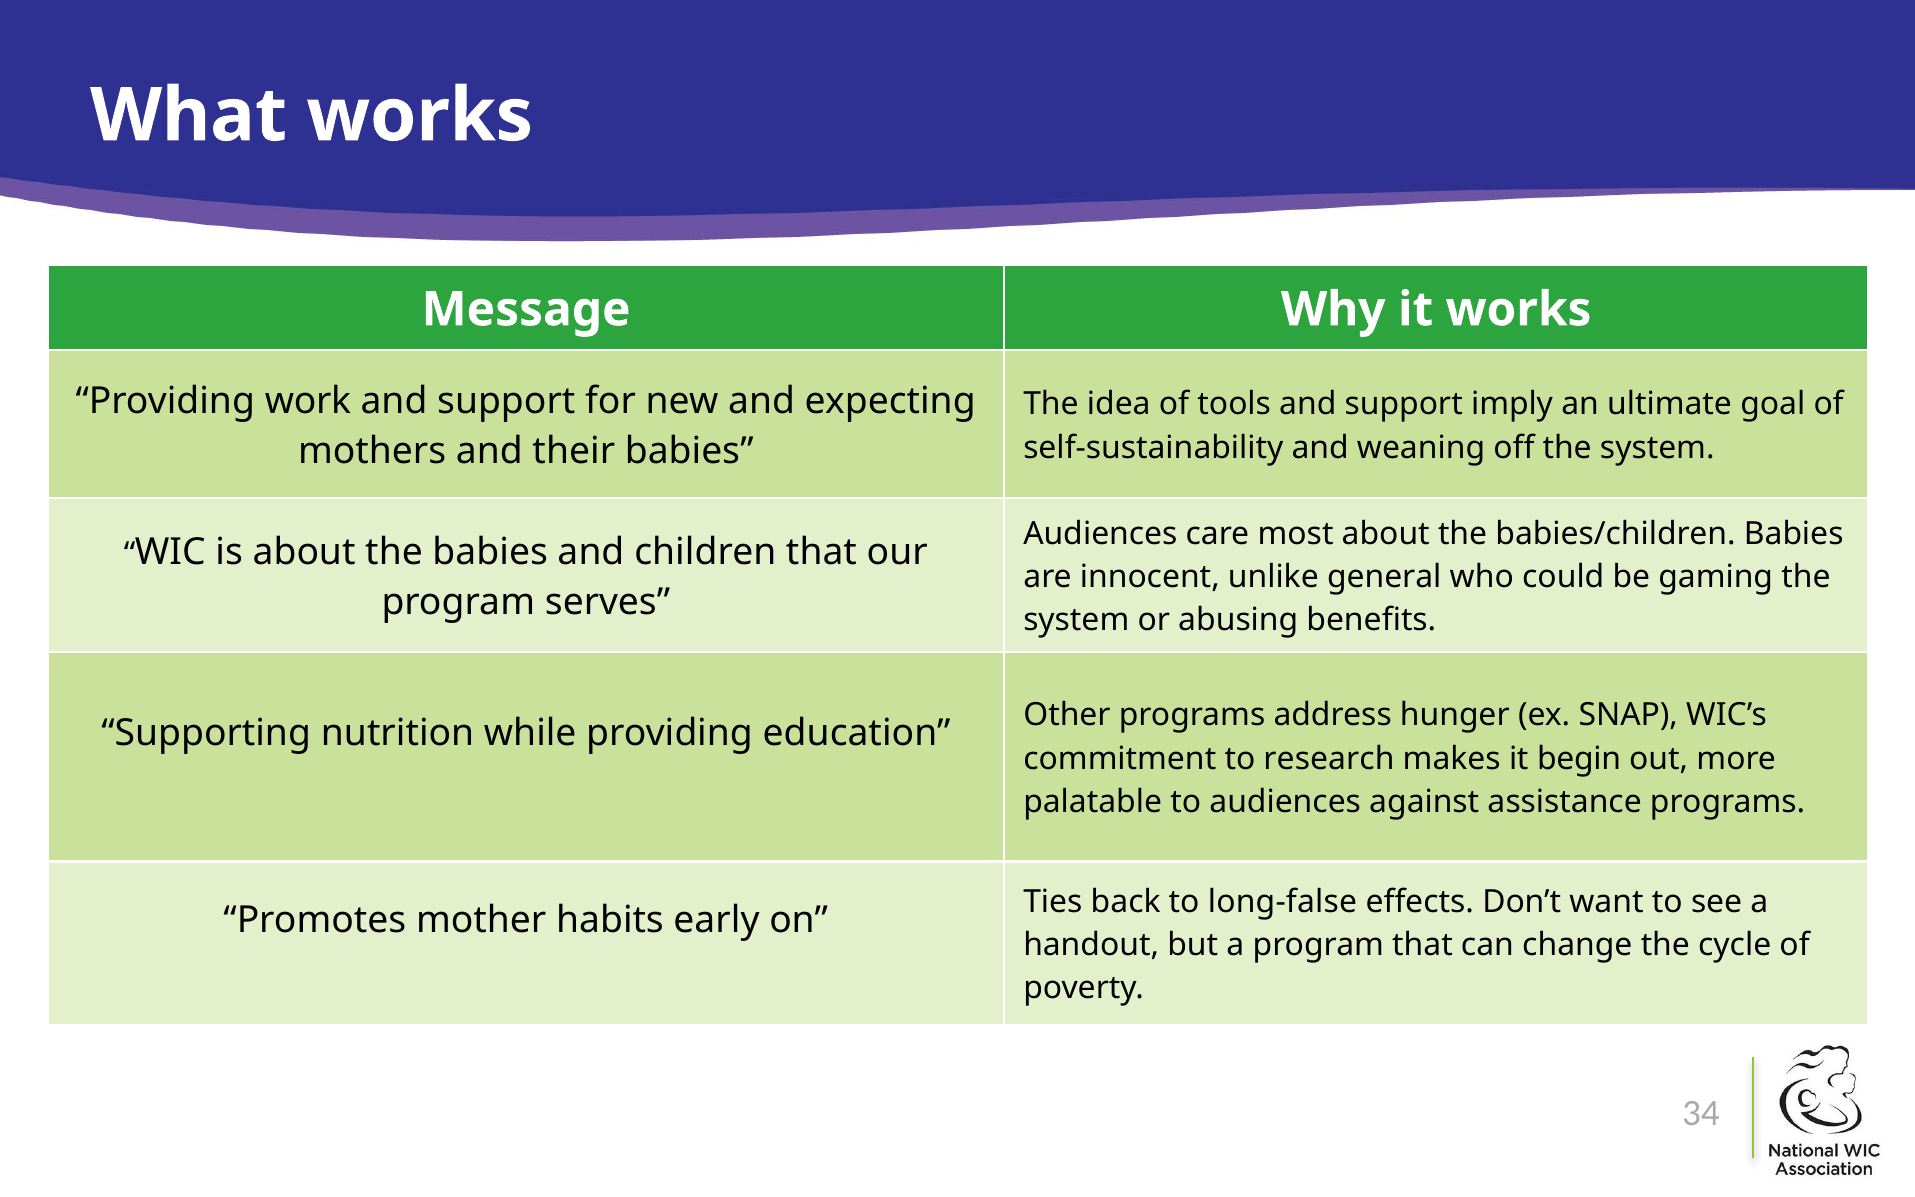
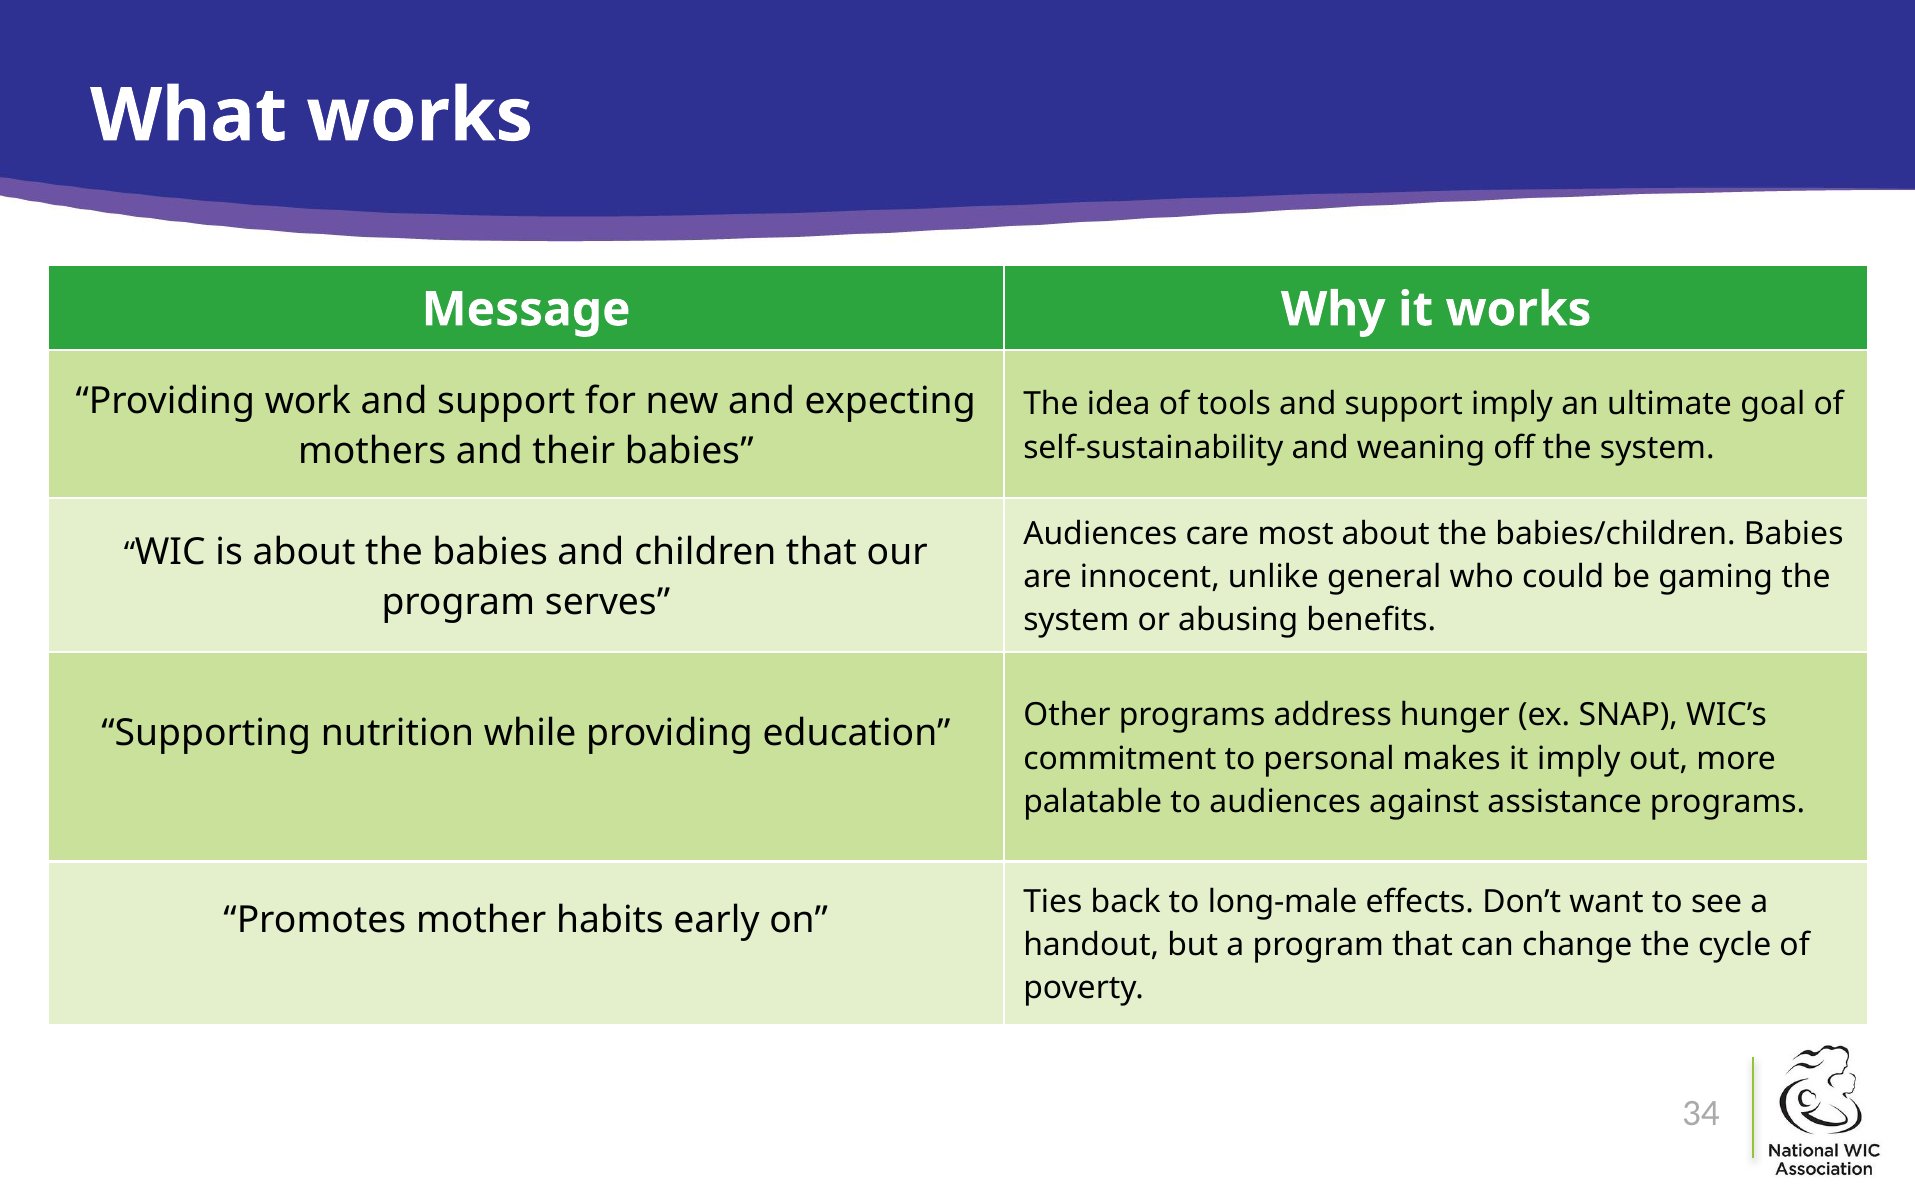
research: research -> personal
it begin: begin -> imply
long-false: long-false -> long-male
